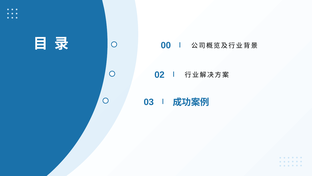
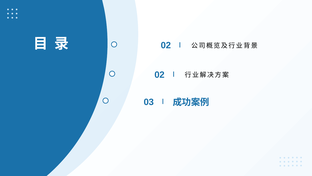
00 at (166, 45): 00 -> 02
